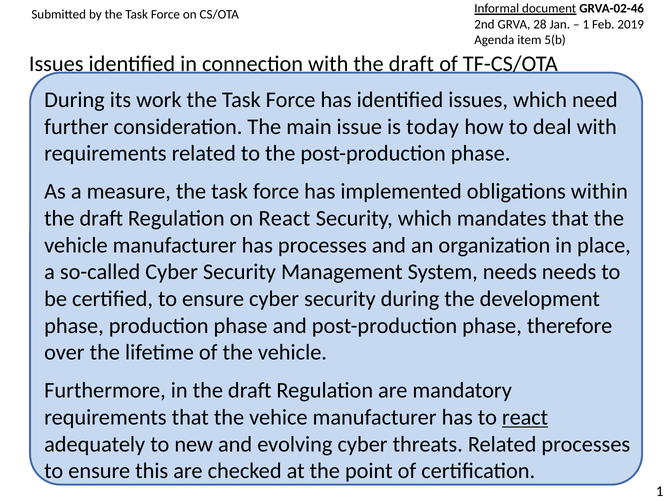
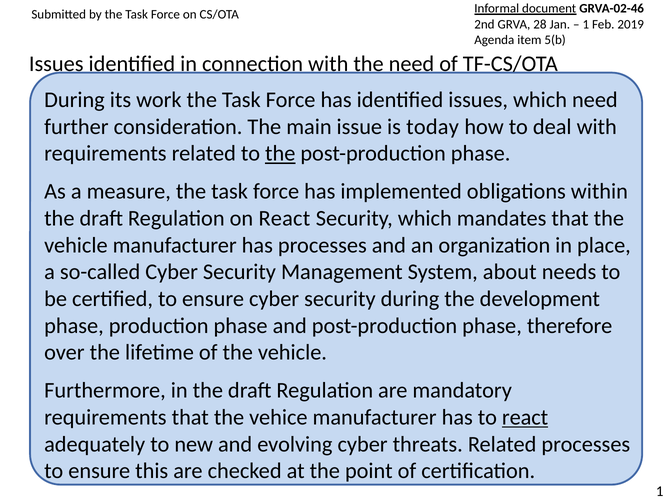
with the draft: draft -> need
the at (280, 153) underline: none -> present
System needs: needs -> about
